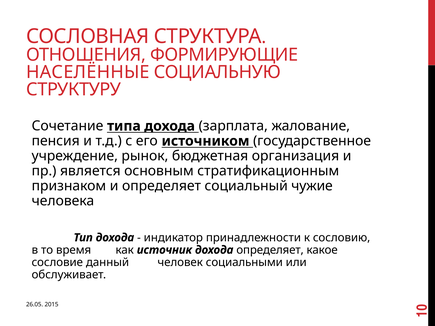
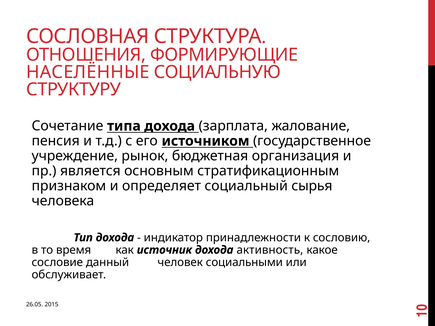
чужие: чужие -> сырья
дохода определяет: определяет -> активность
